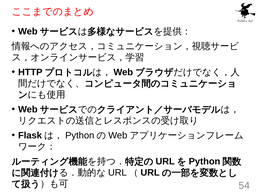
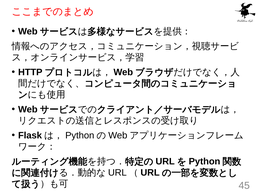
54: 54 -> 45
